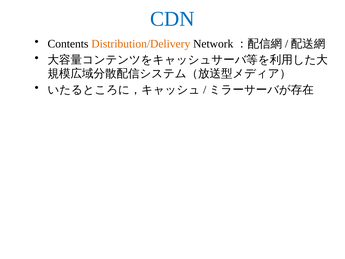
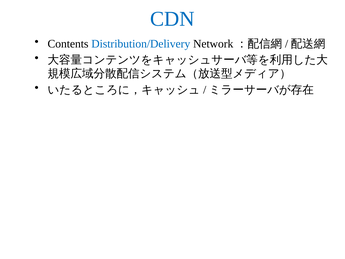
Distribution/Delivery colour: orange -> blue
